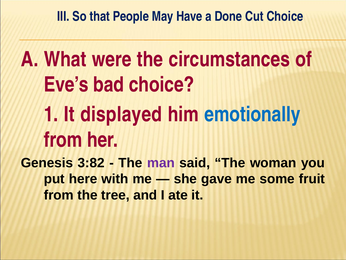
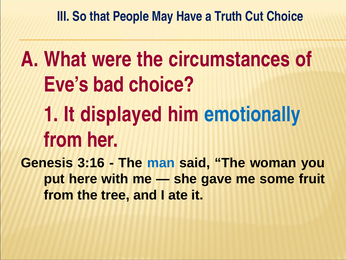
Done: Done -> Truth
3:82: 3:82 -> 3:16
man colour: purple -> blue
